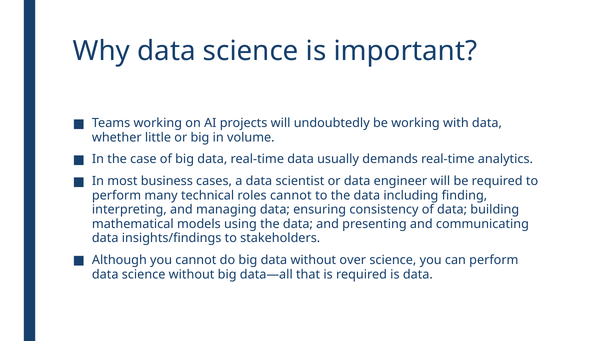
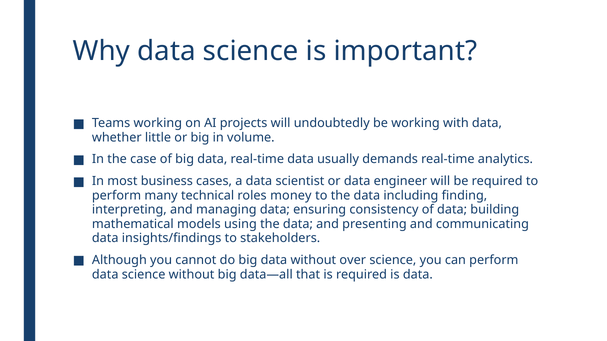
roles cannot: cannot -> money
